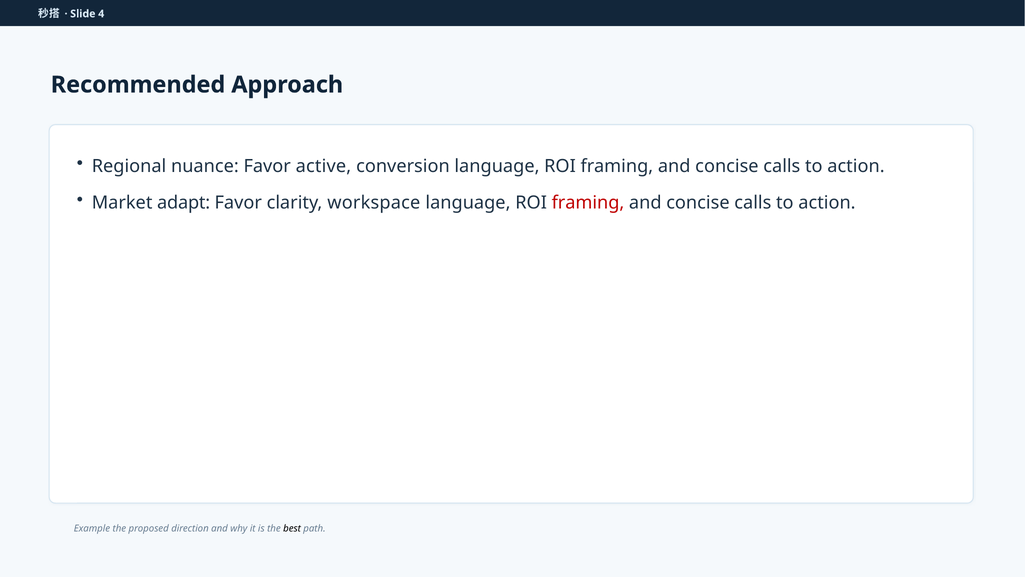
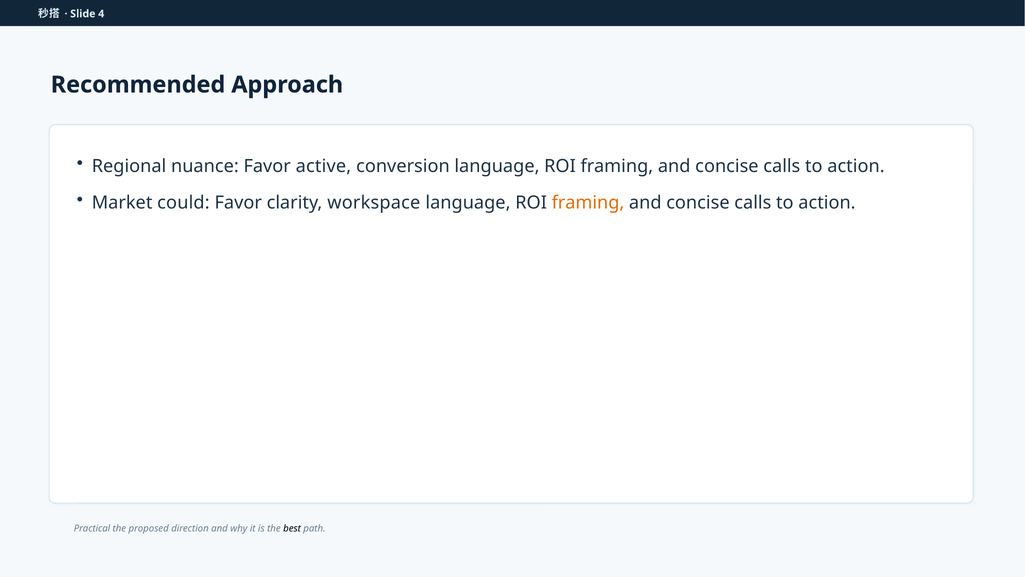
adapt: adapt -> could
framing at (588, 203) colour: red -> orange
Example: Example -> Practical
